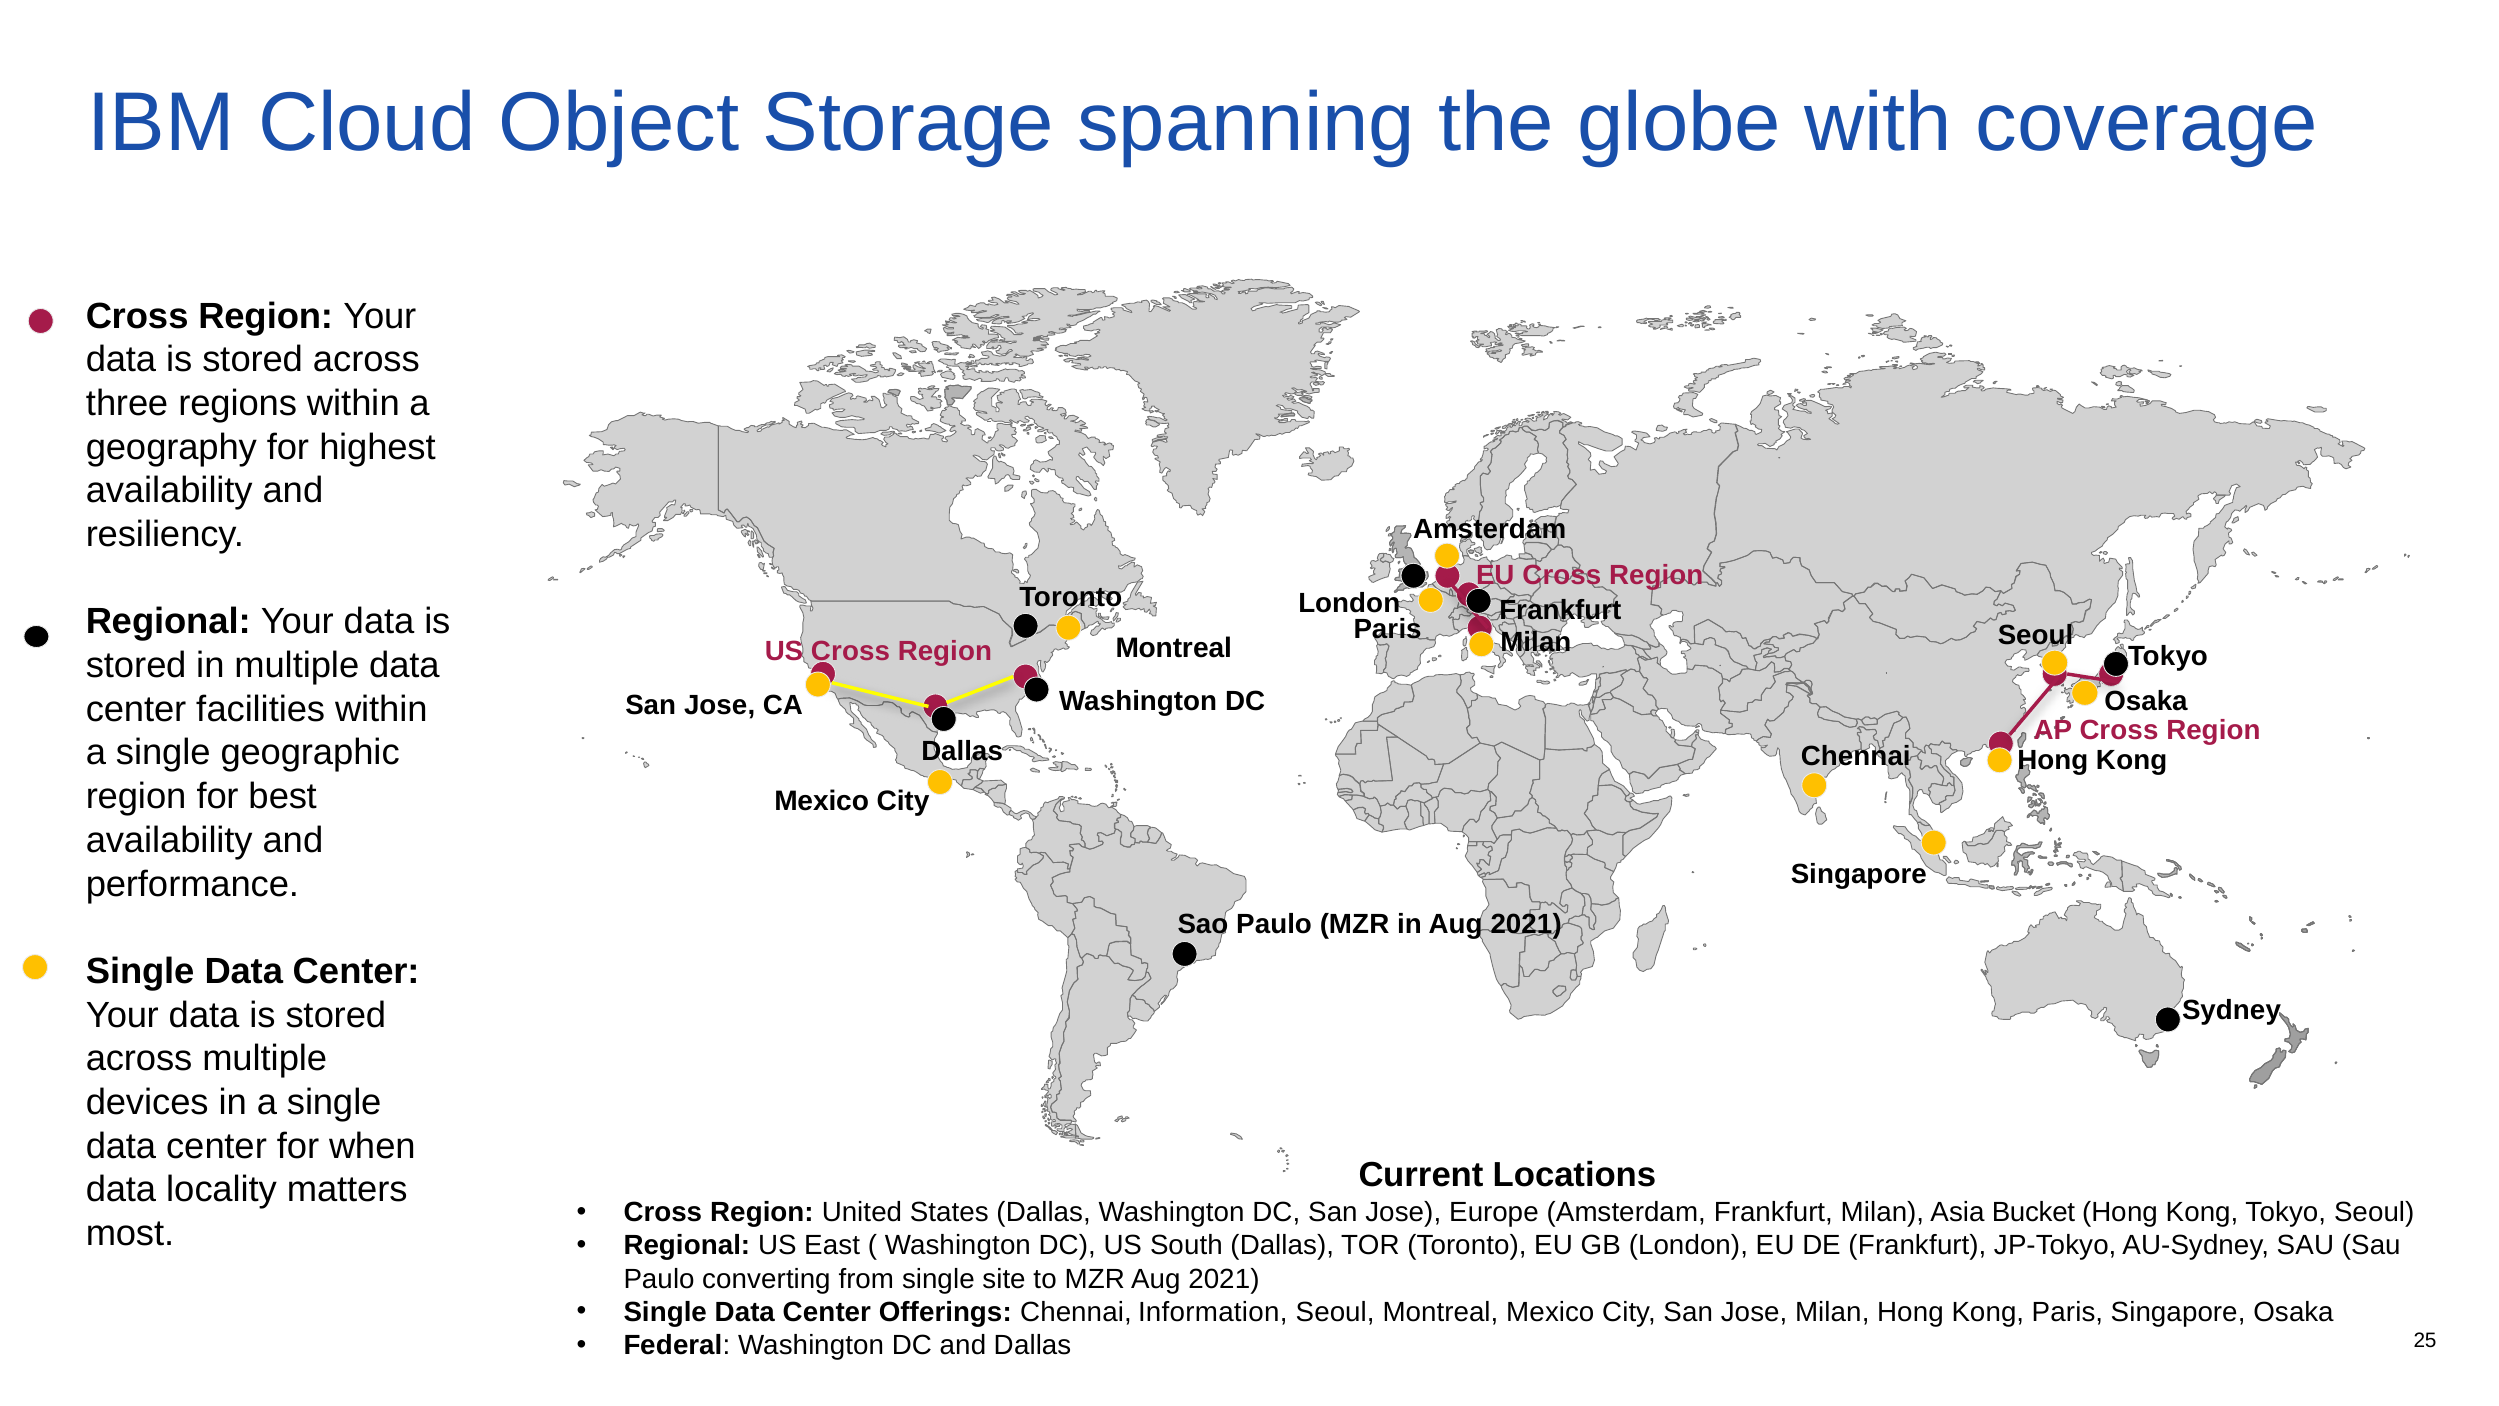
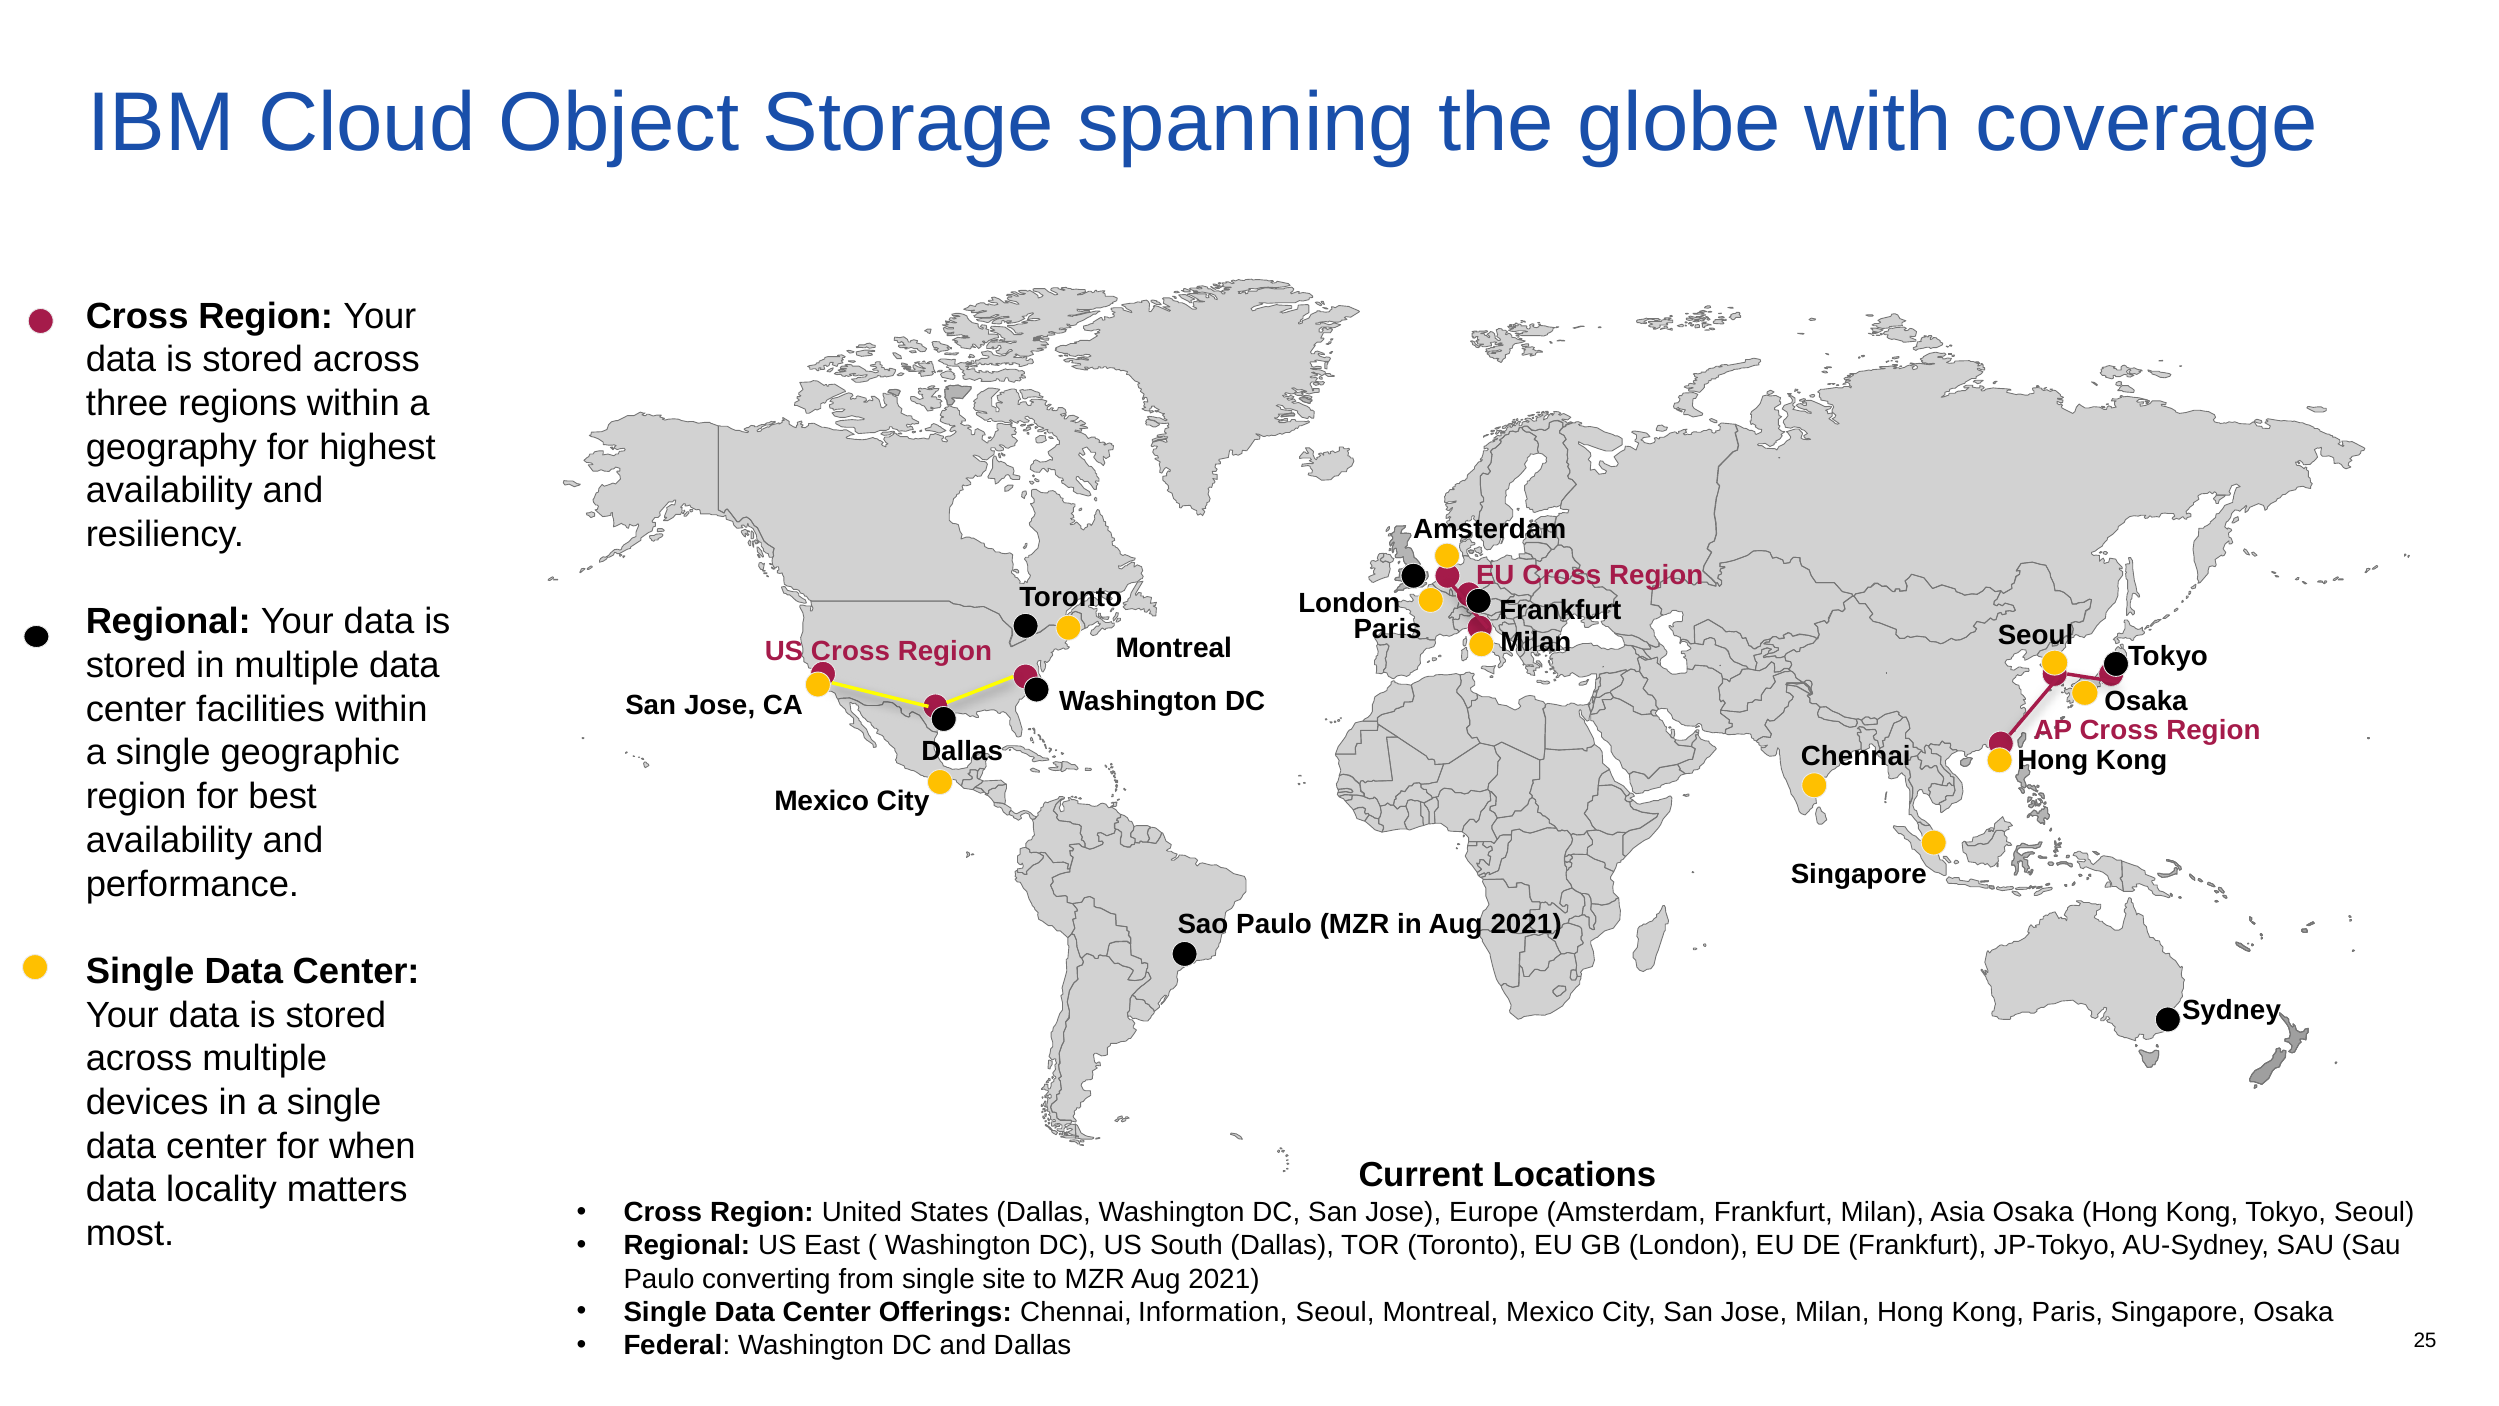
Asia Bucket: Bucket -> Osaka
